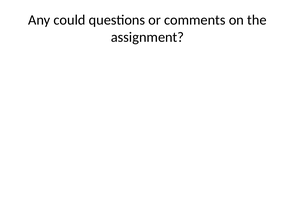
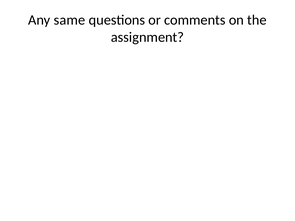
could: could -> same
